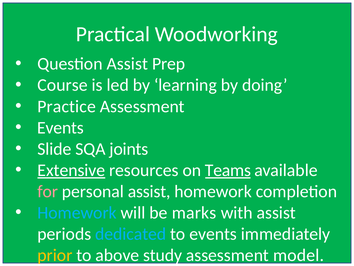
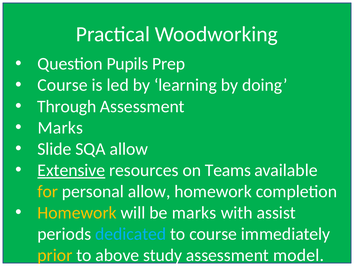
Question Assist: Assist -> Pupils
Practice: Practice -> Through
Events at (61, 127): Events -> Marks
SQA joints: joints -> allow
Teams underline: present -> none
for colour: pink -> yellow
personal assist: assist -> allow
Homework at (77, 212) colour: light blue -> yellow
to events: events -> course
